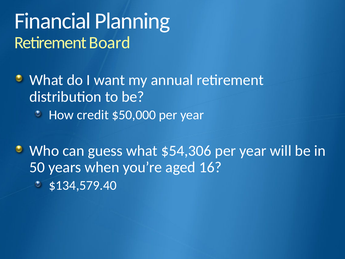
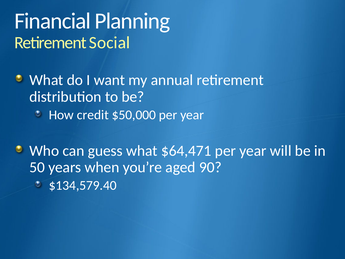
Board: Board -> Social
$54,306: $54,306 -> $64,471
16: 16 -> 90
